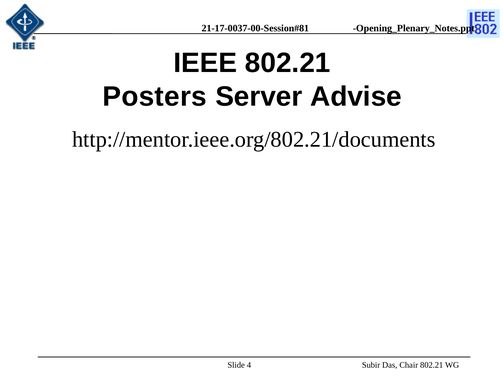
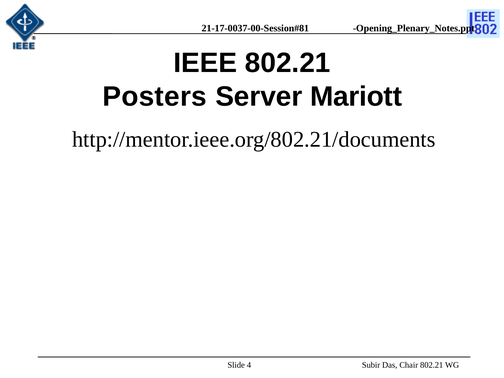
Advise: Advise -> Mariott
